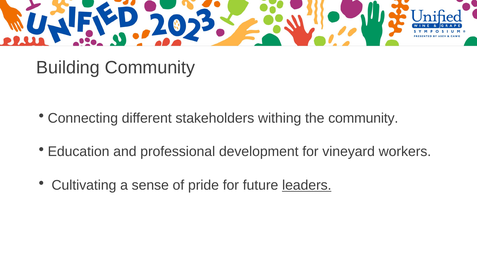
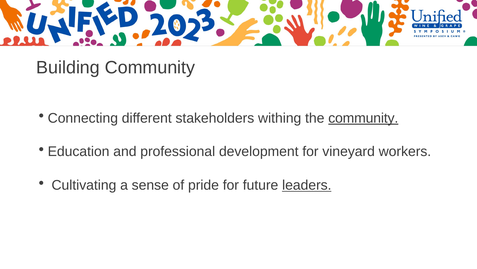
community at (363, 118) underline: none -> present
